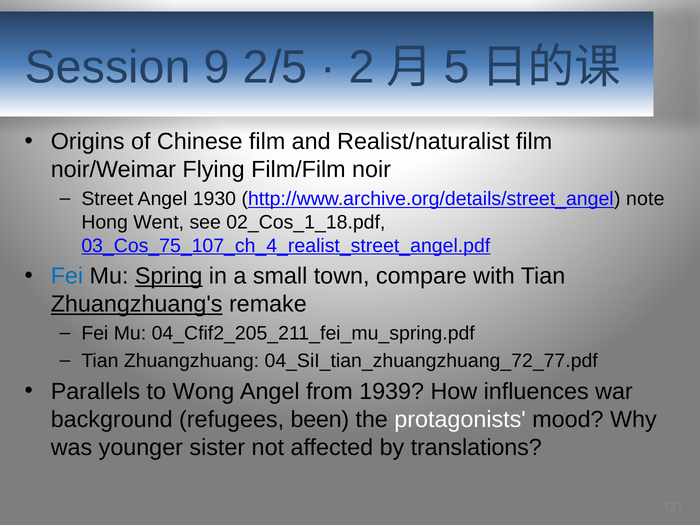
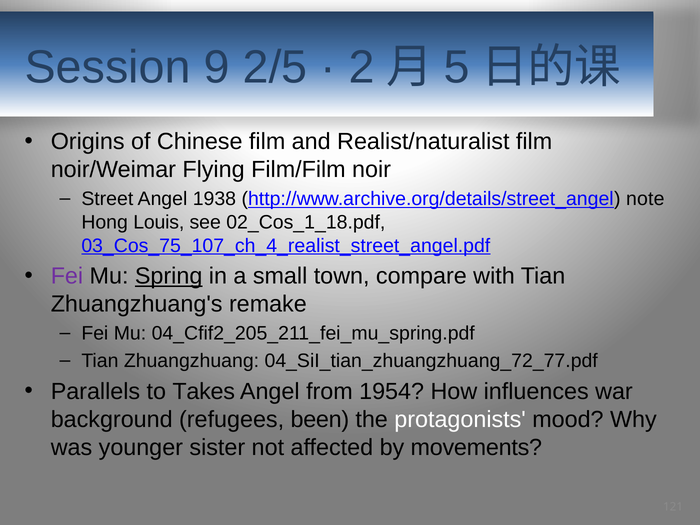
1930: 1930 -> 1938
Went: Went -> Louis
Fei at (67, 276) colour: blue -> purple
Zhuangzhuang's underline: present -> none
Wong: Wong -> Takes
1939: 1939 -> 1954
translations: translations -> movements
